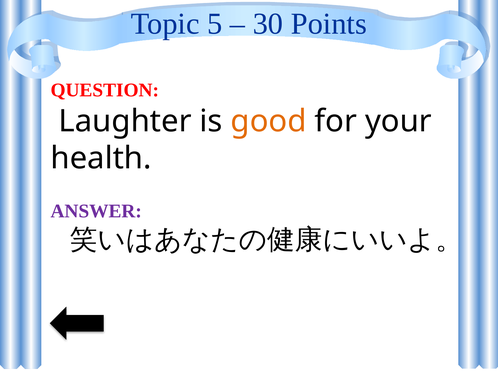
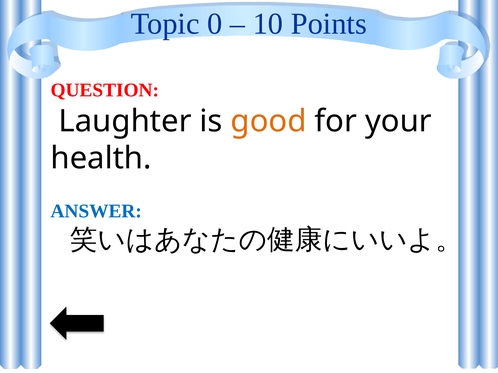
5: 5 -> 0
30: 30 -> 10
ANSWER colour: purple -> blue
